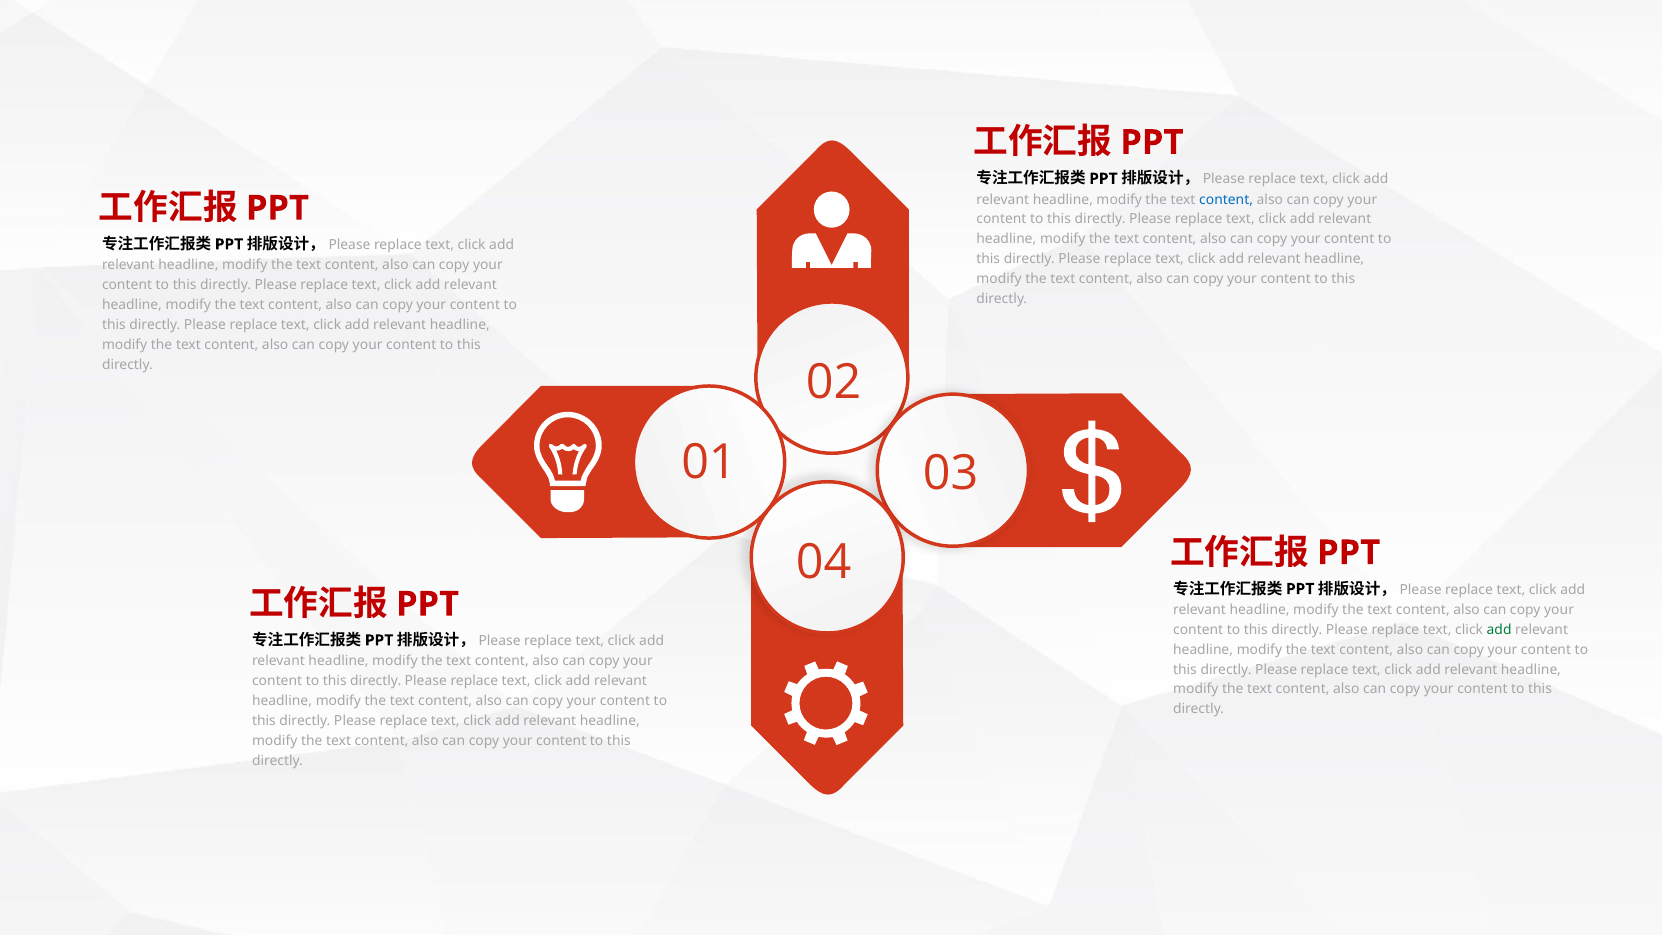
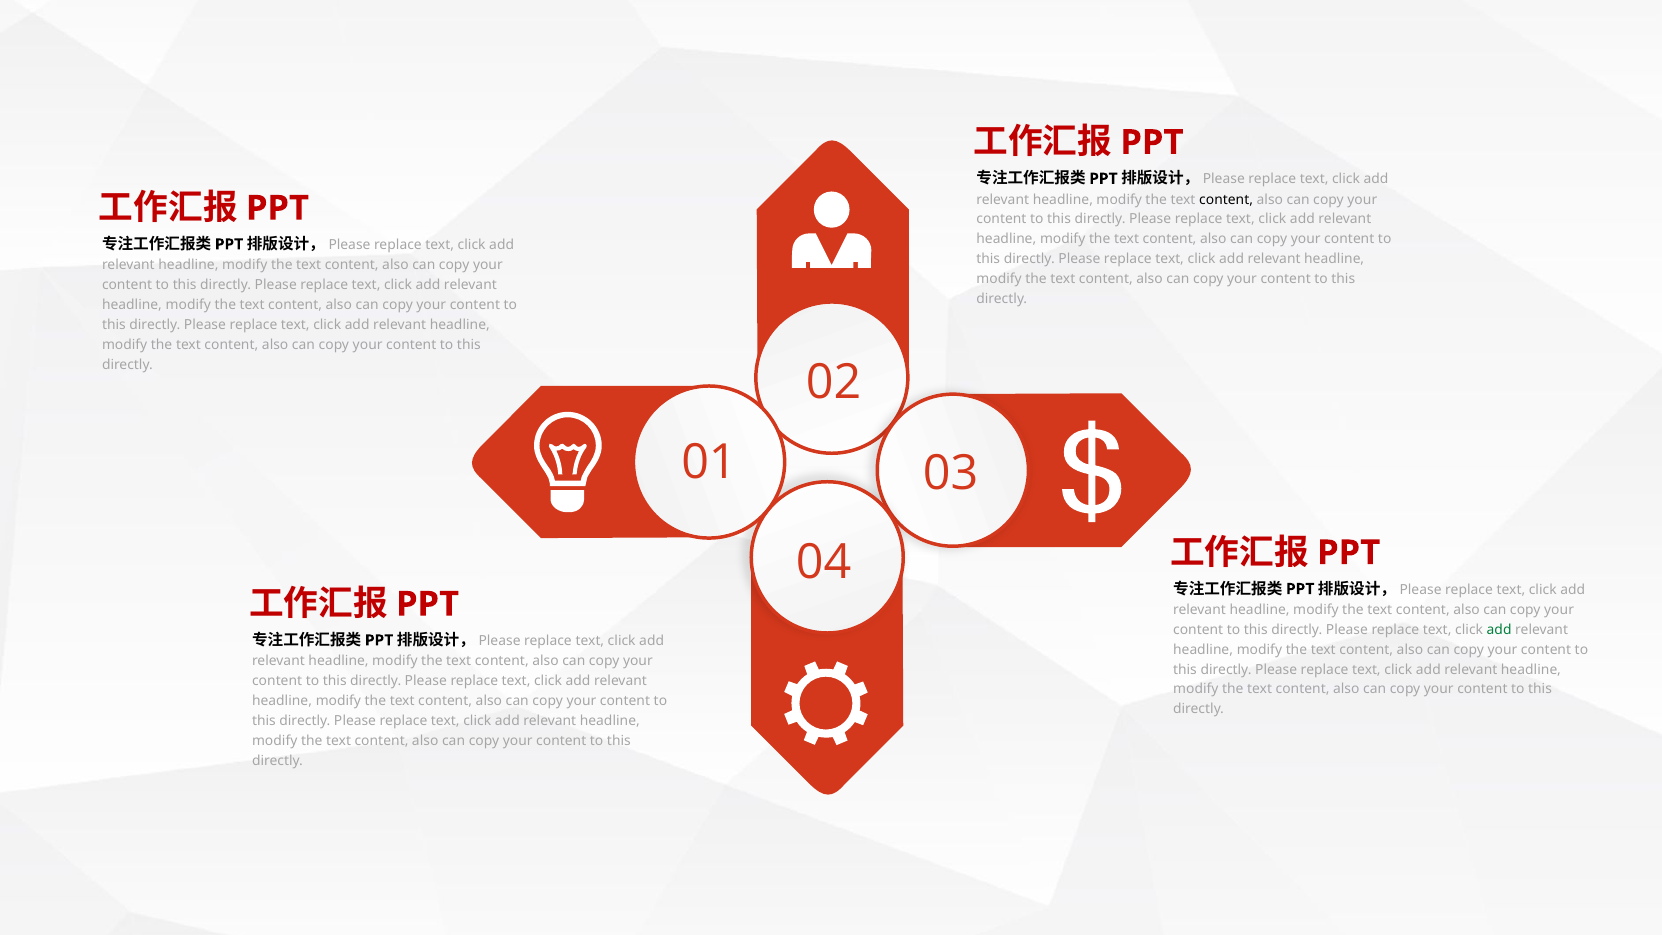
content at (1226, 199) colour: blue -> black
